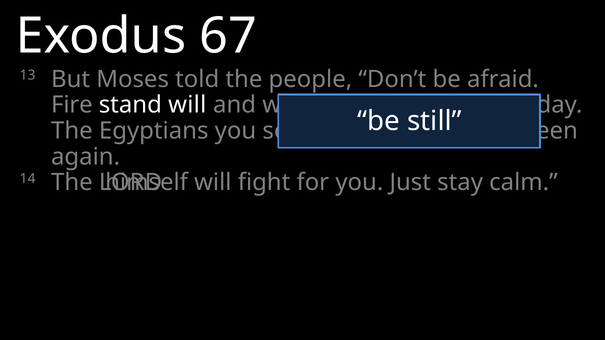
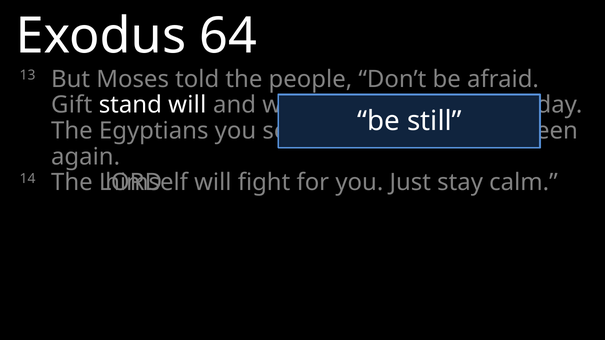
67: 67 -> 64
Fire: Fire -> Gift
